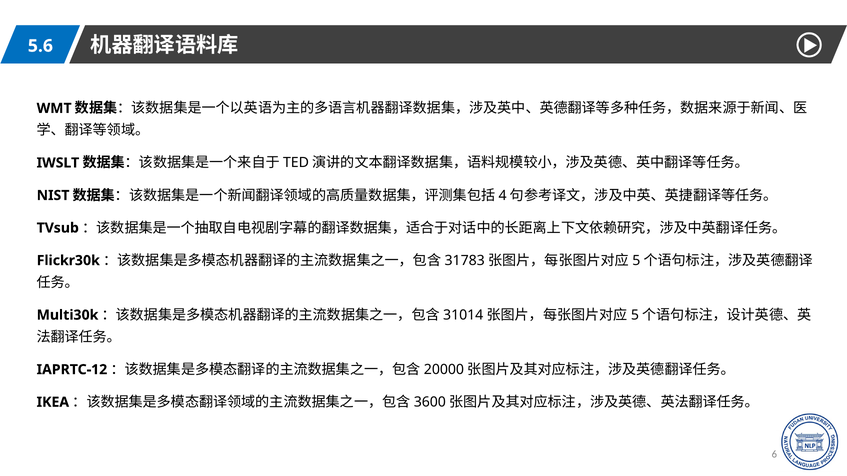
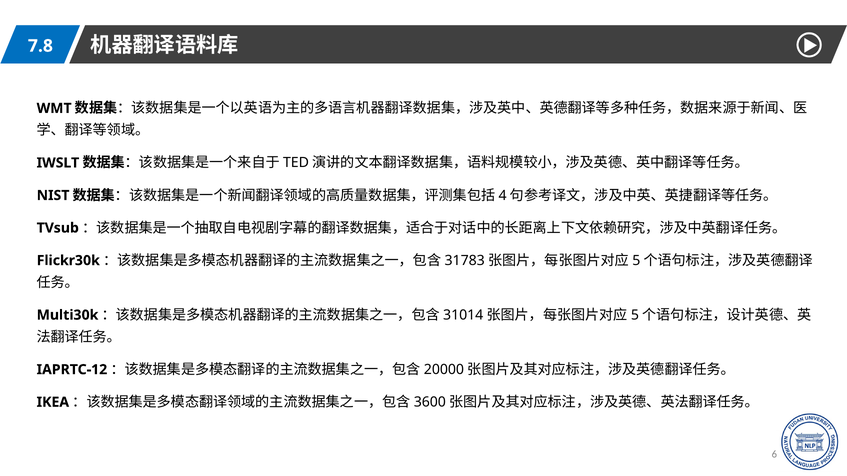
5.6: 5.6 -> 7.8
